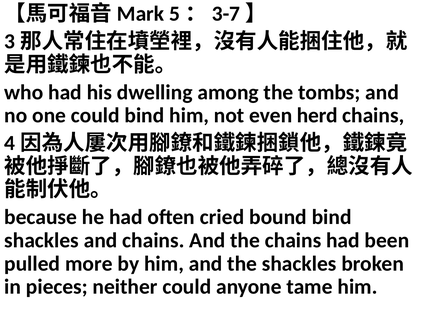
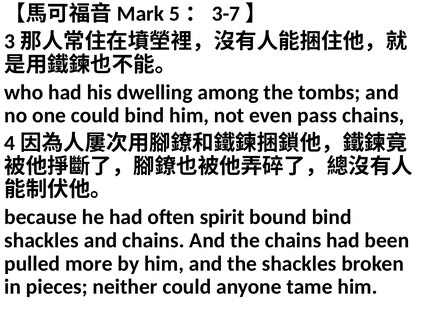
herd: herd -> pass
cried: cried -> spirit
